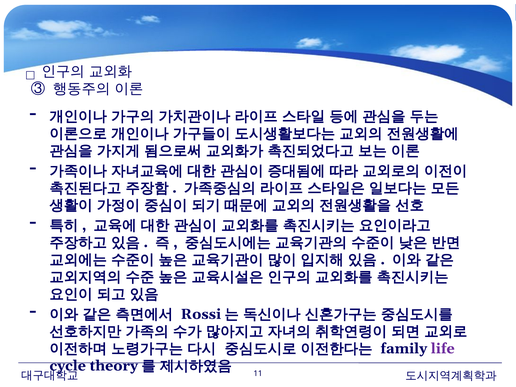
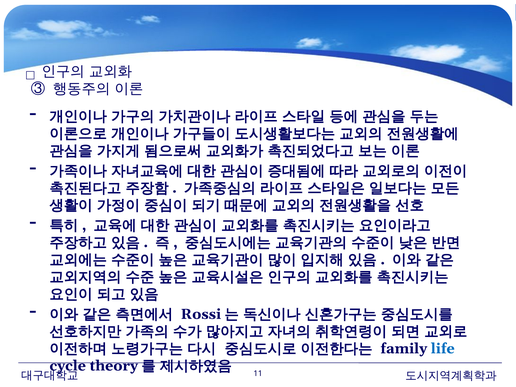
life colour: purple -> blue
